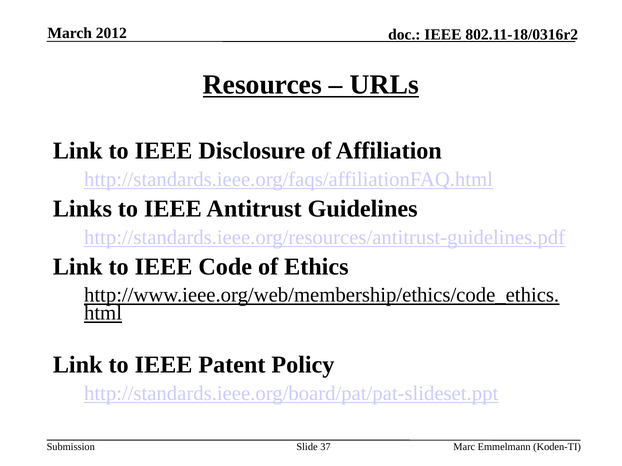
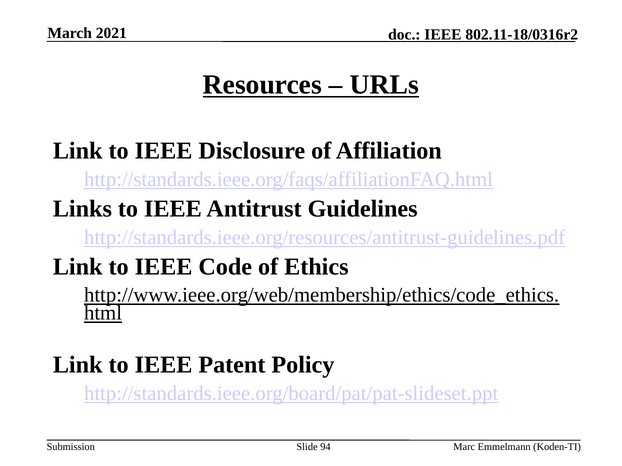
2012: 2012 -> 2021
37: 37 -> 94
